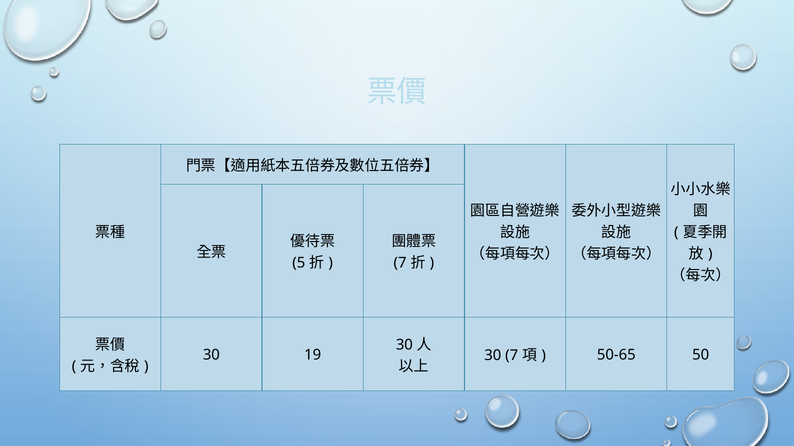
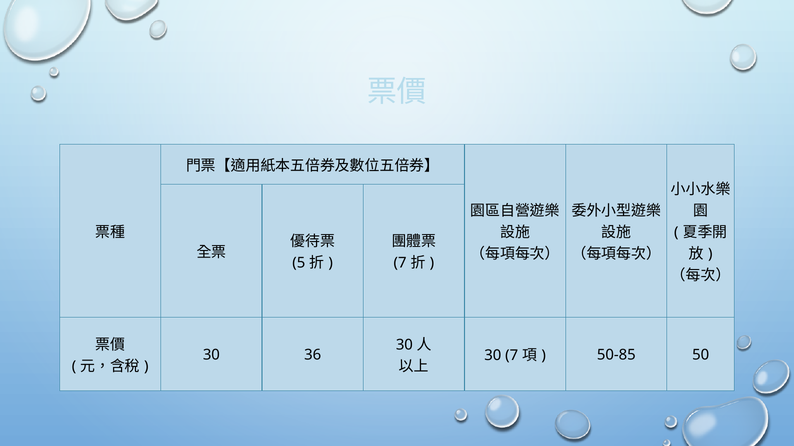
19: 19 -> 36
50-65: 50-65 -> 50-85
